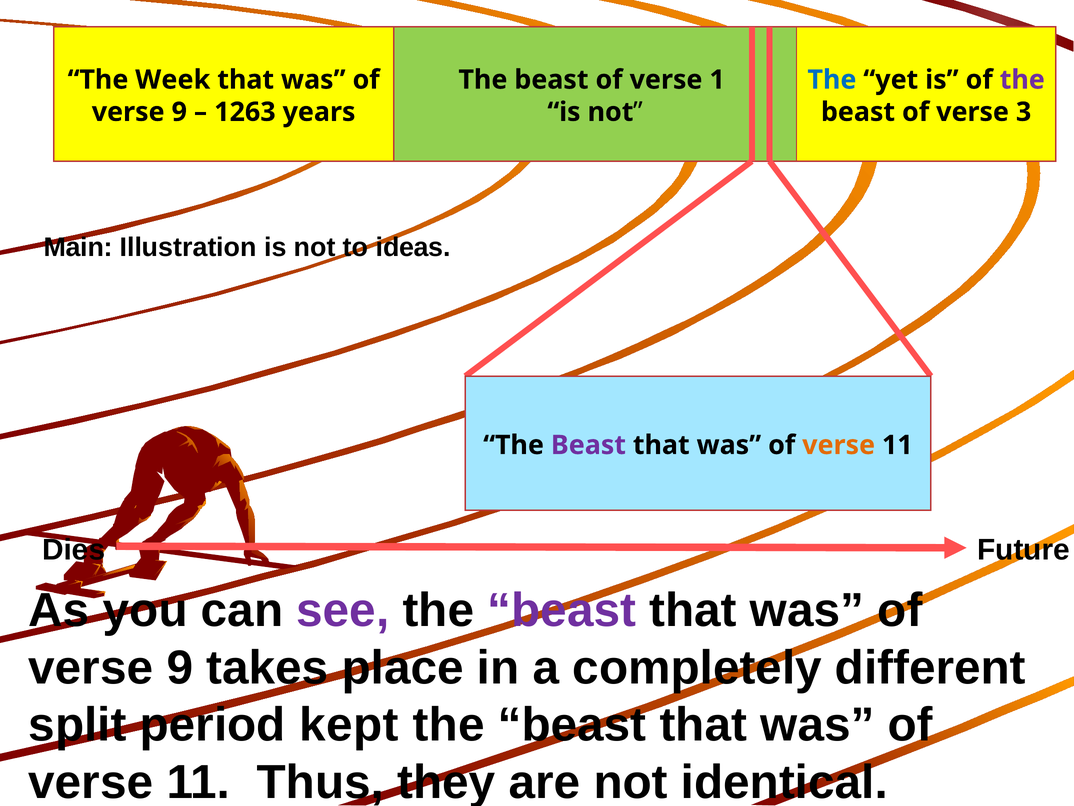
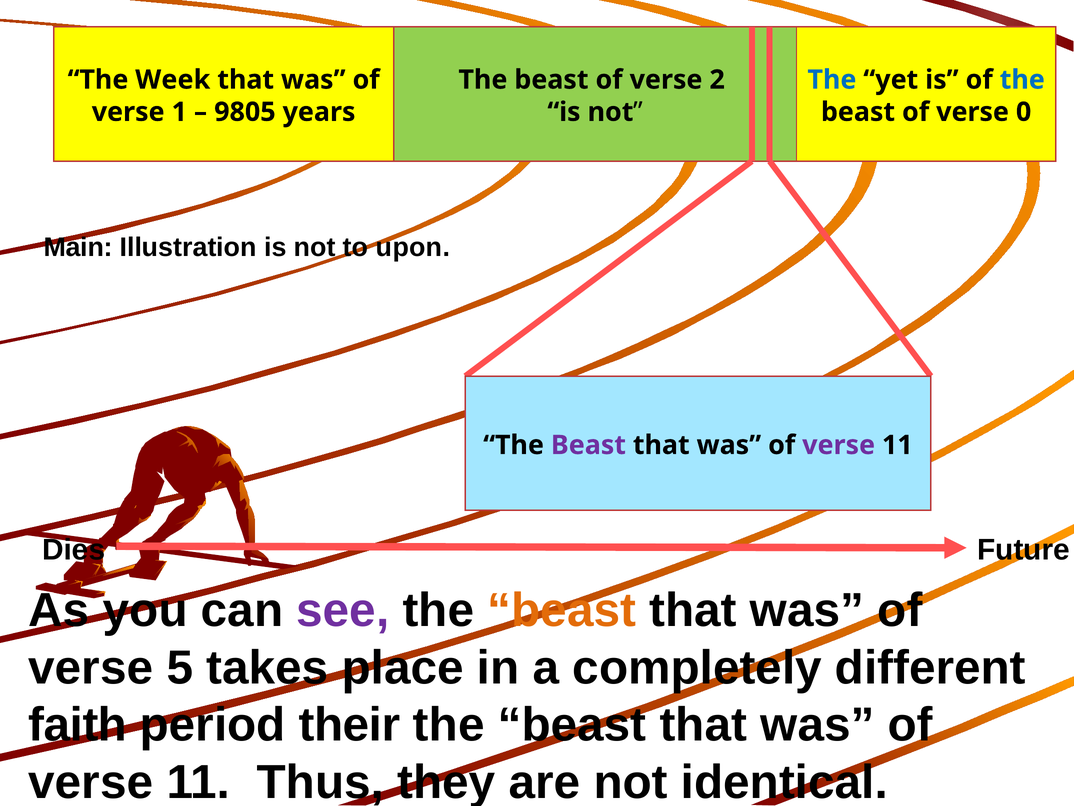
1: 1 -> 2
the at (1022, 80) colour: purple -> blue
9 at (179, 112): 9 -> 1
1263: 1263 -> 9805
3: 3 -> 0
ideas: ideas -> upon
verse at (839, 445) colour: orange -> purple
beast at (562, 610) colour: purple -> orange
9 at (180, 667): 9 -> 5
split: split -> faith
kept: kept -> their
